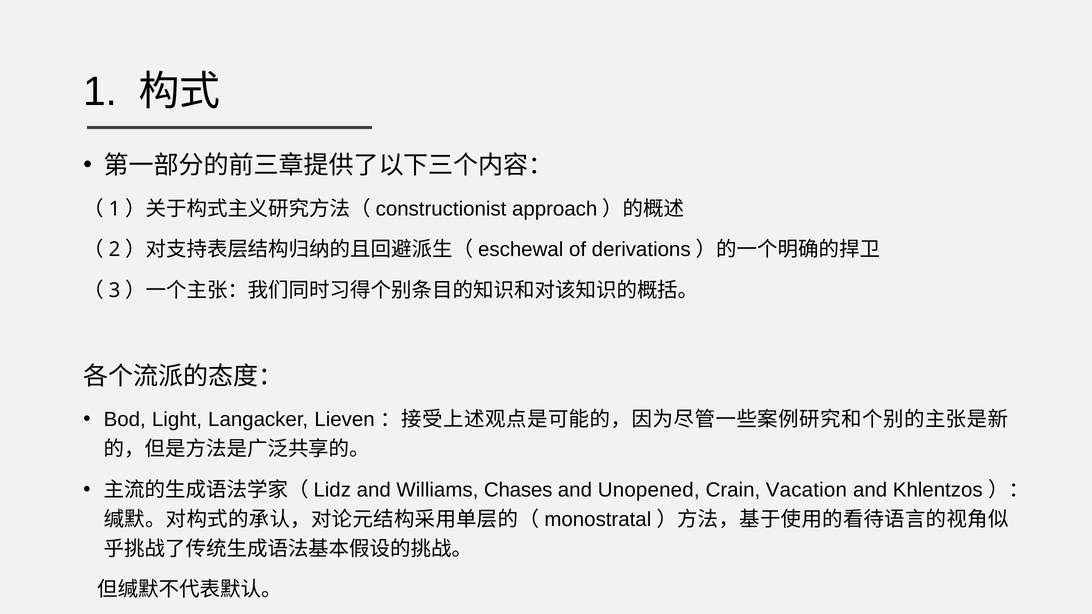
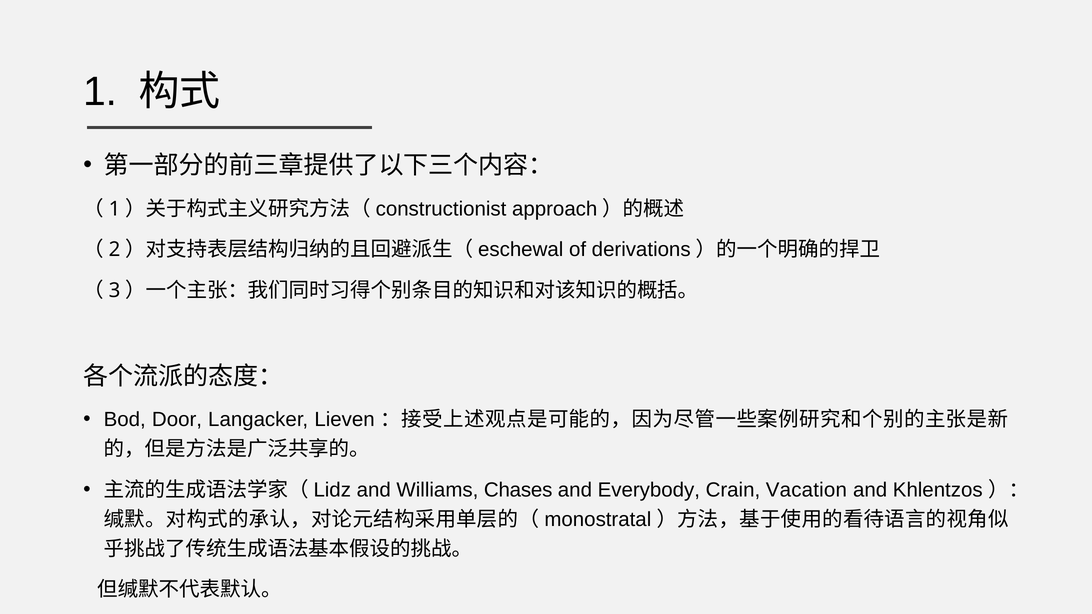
Light: Light -> Door
Unopened: Unopened -> Everybody
